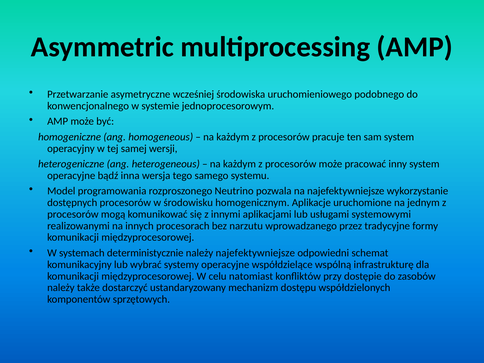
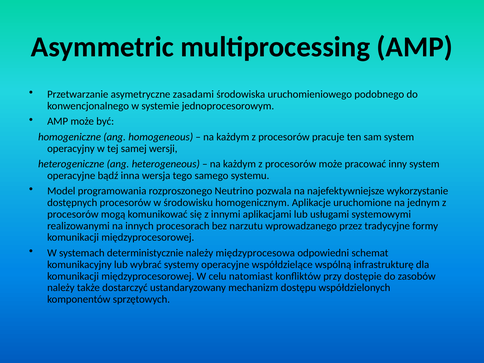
wcześniej: wcześniej -> zasadami
należy najefektywniejsze: najefektywniejsze -> międzyprocesowa
